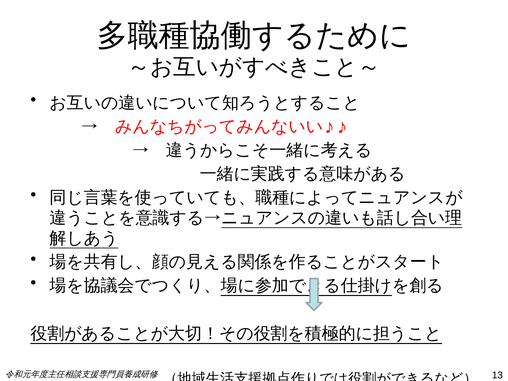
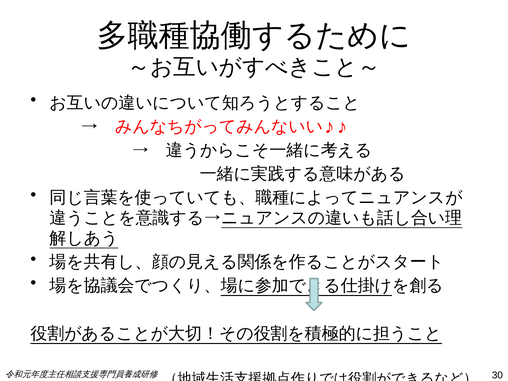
13: 13 -> 30
